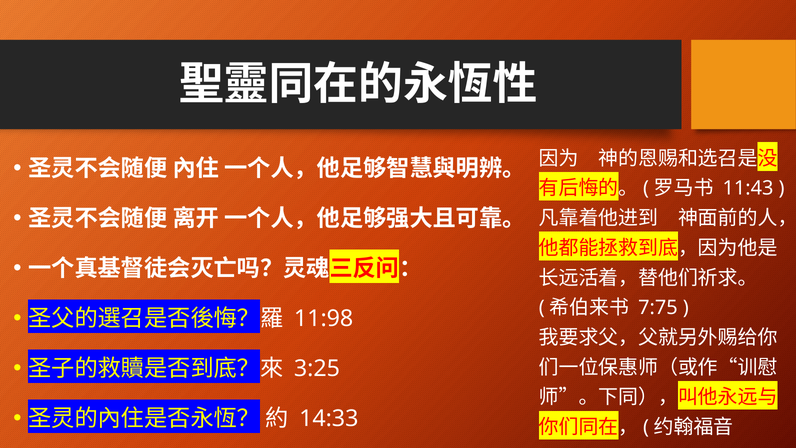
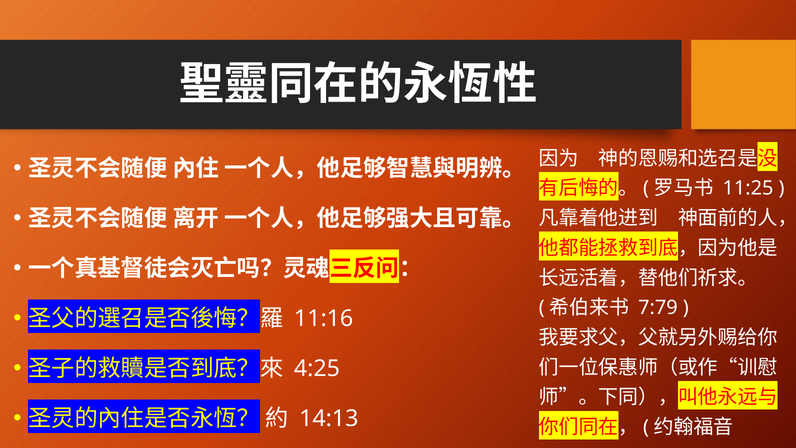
11:43: 11:43 -> 11:25
7:75: 7:75 -> 7:79
11:98: 11:98 -> 11:16
3:25: 3:25 -> 4:25
14:33: 14:33 -> 14:13
